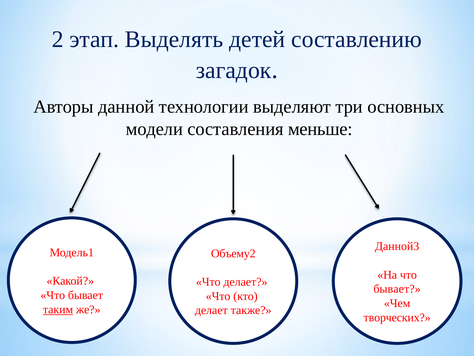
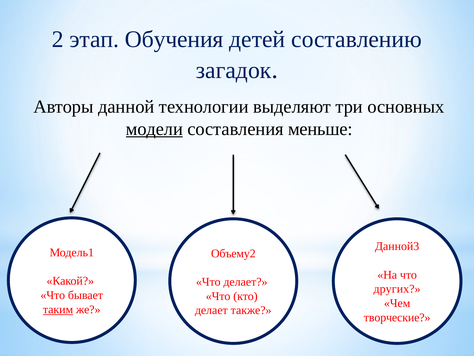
Выделять: Выделять -> Обучения
модели underline: none -> present
бывает at (397, 289): бывает -> других
творческих: творческих -> творческие
